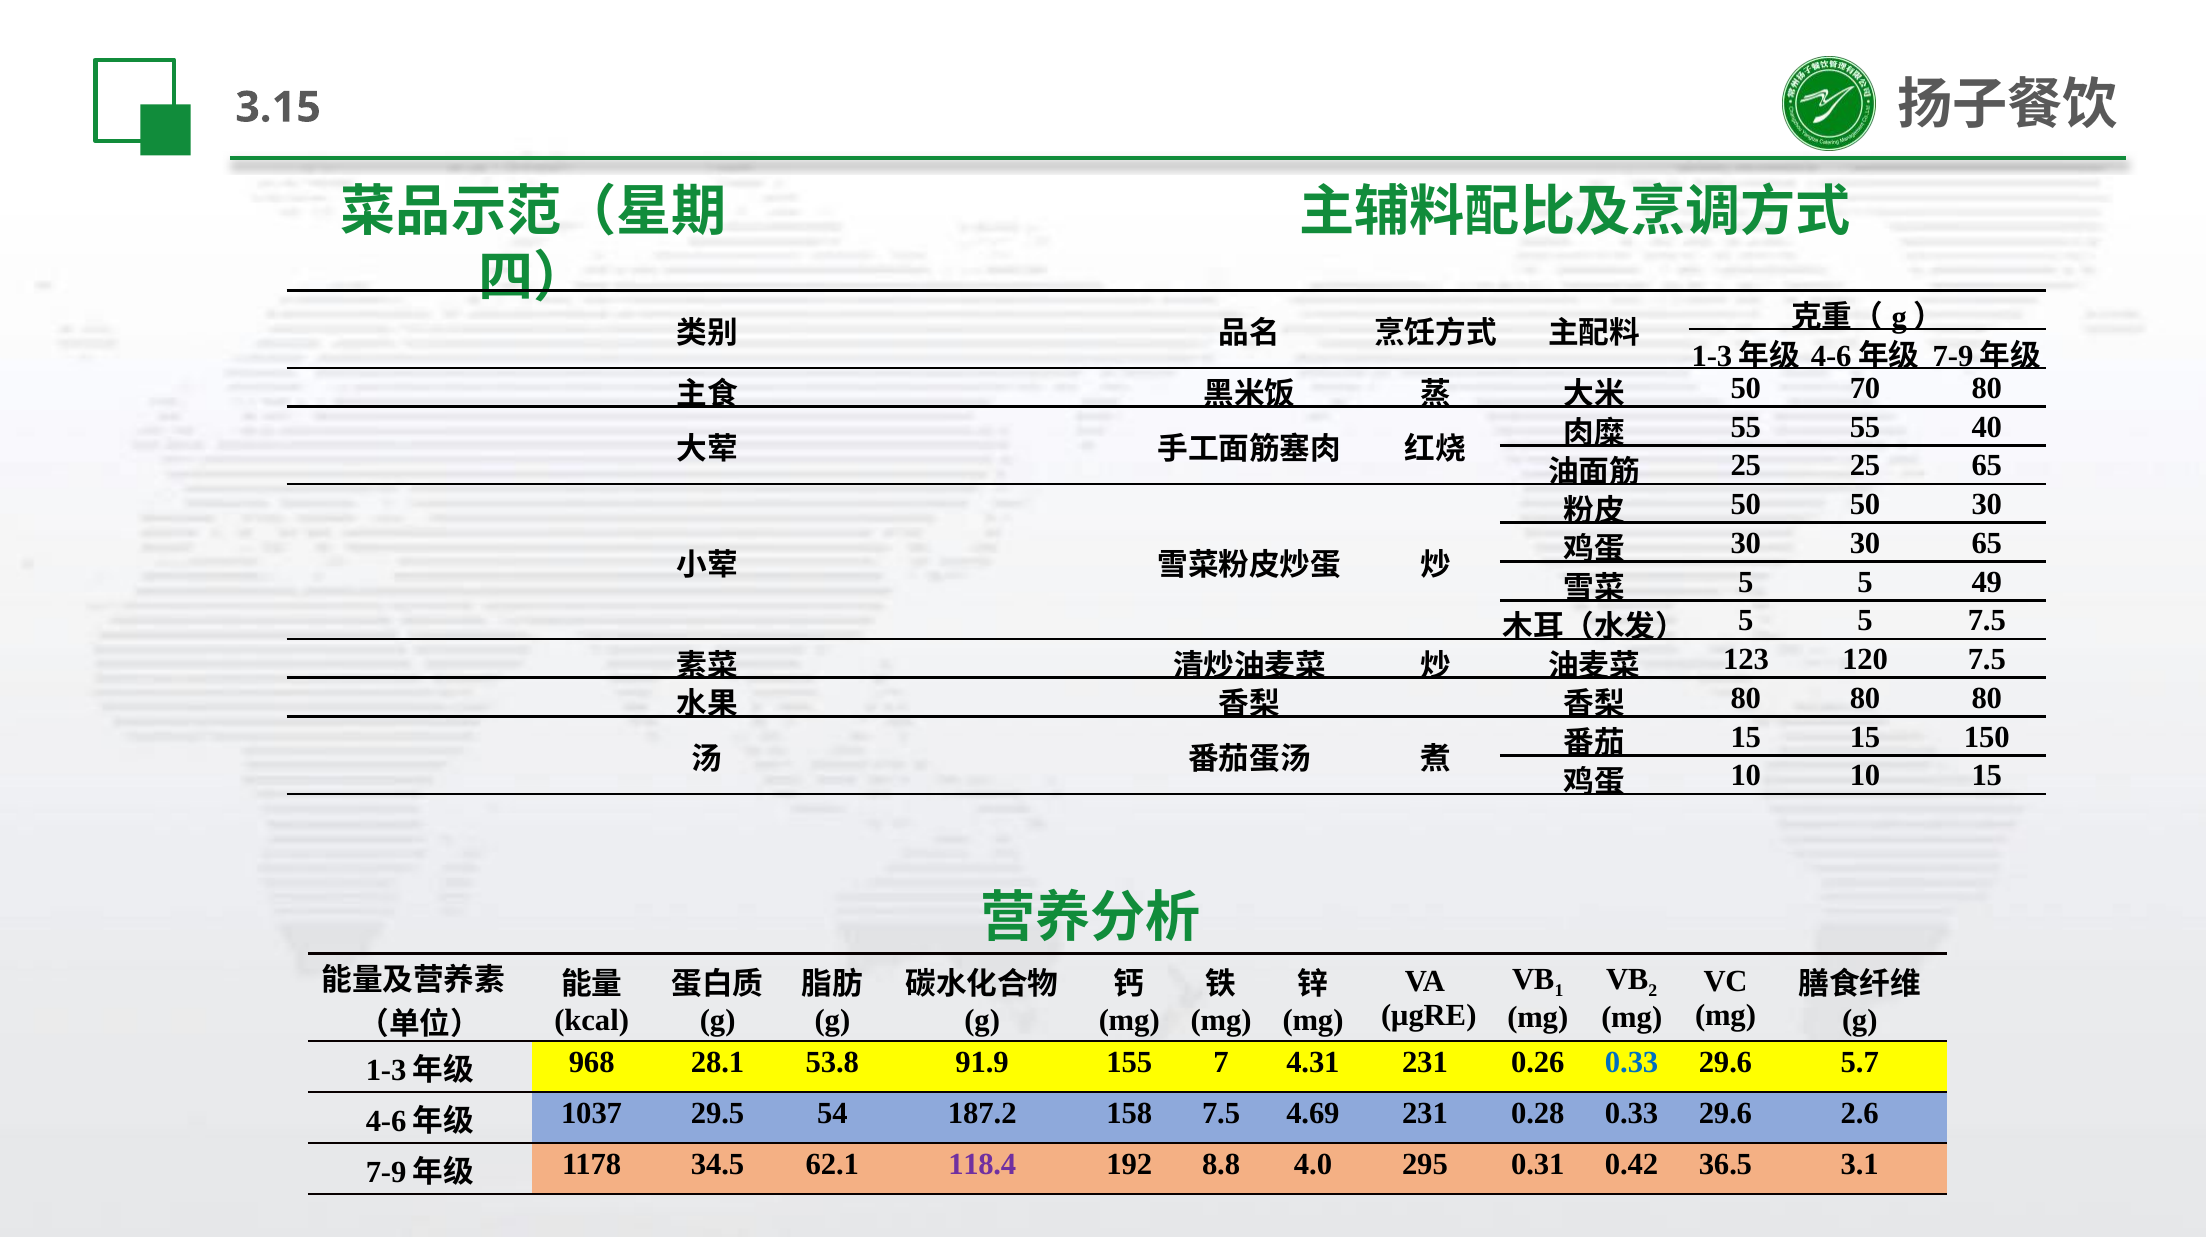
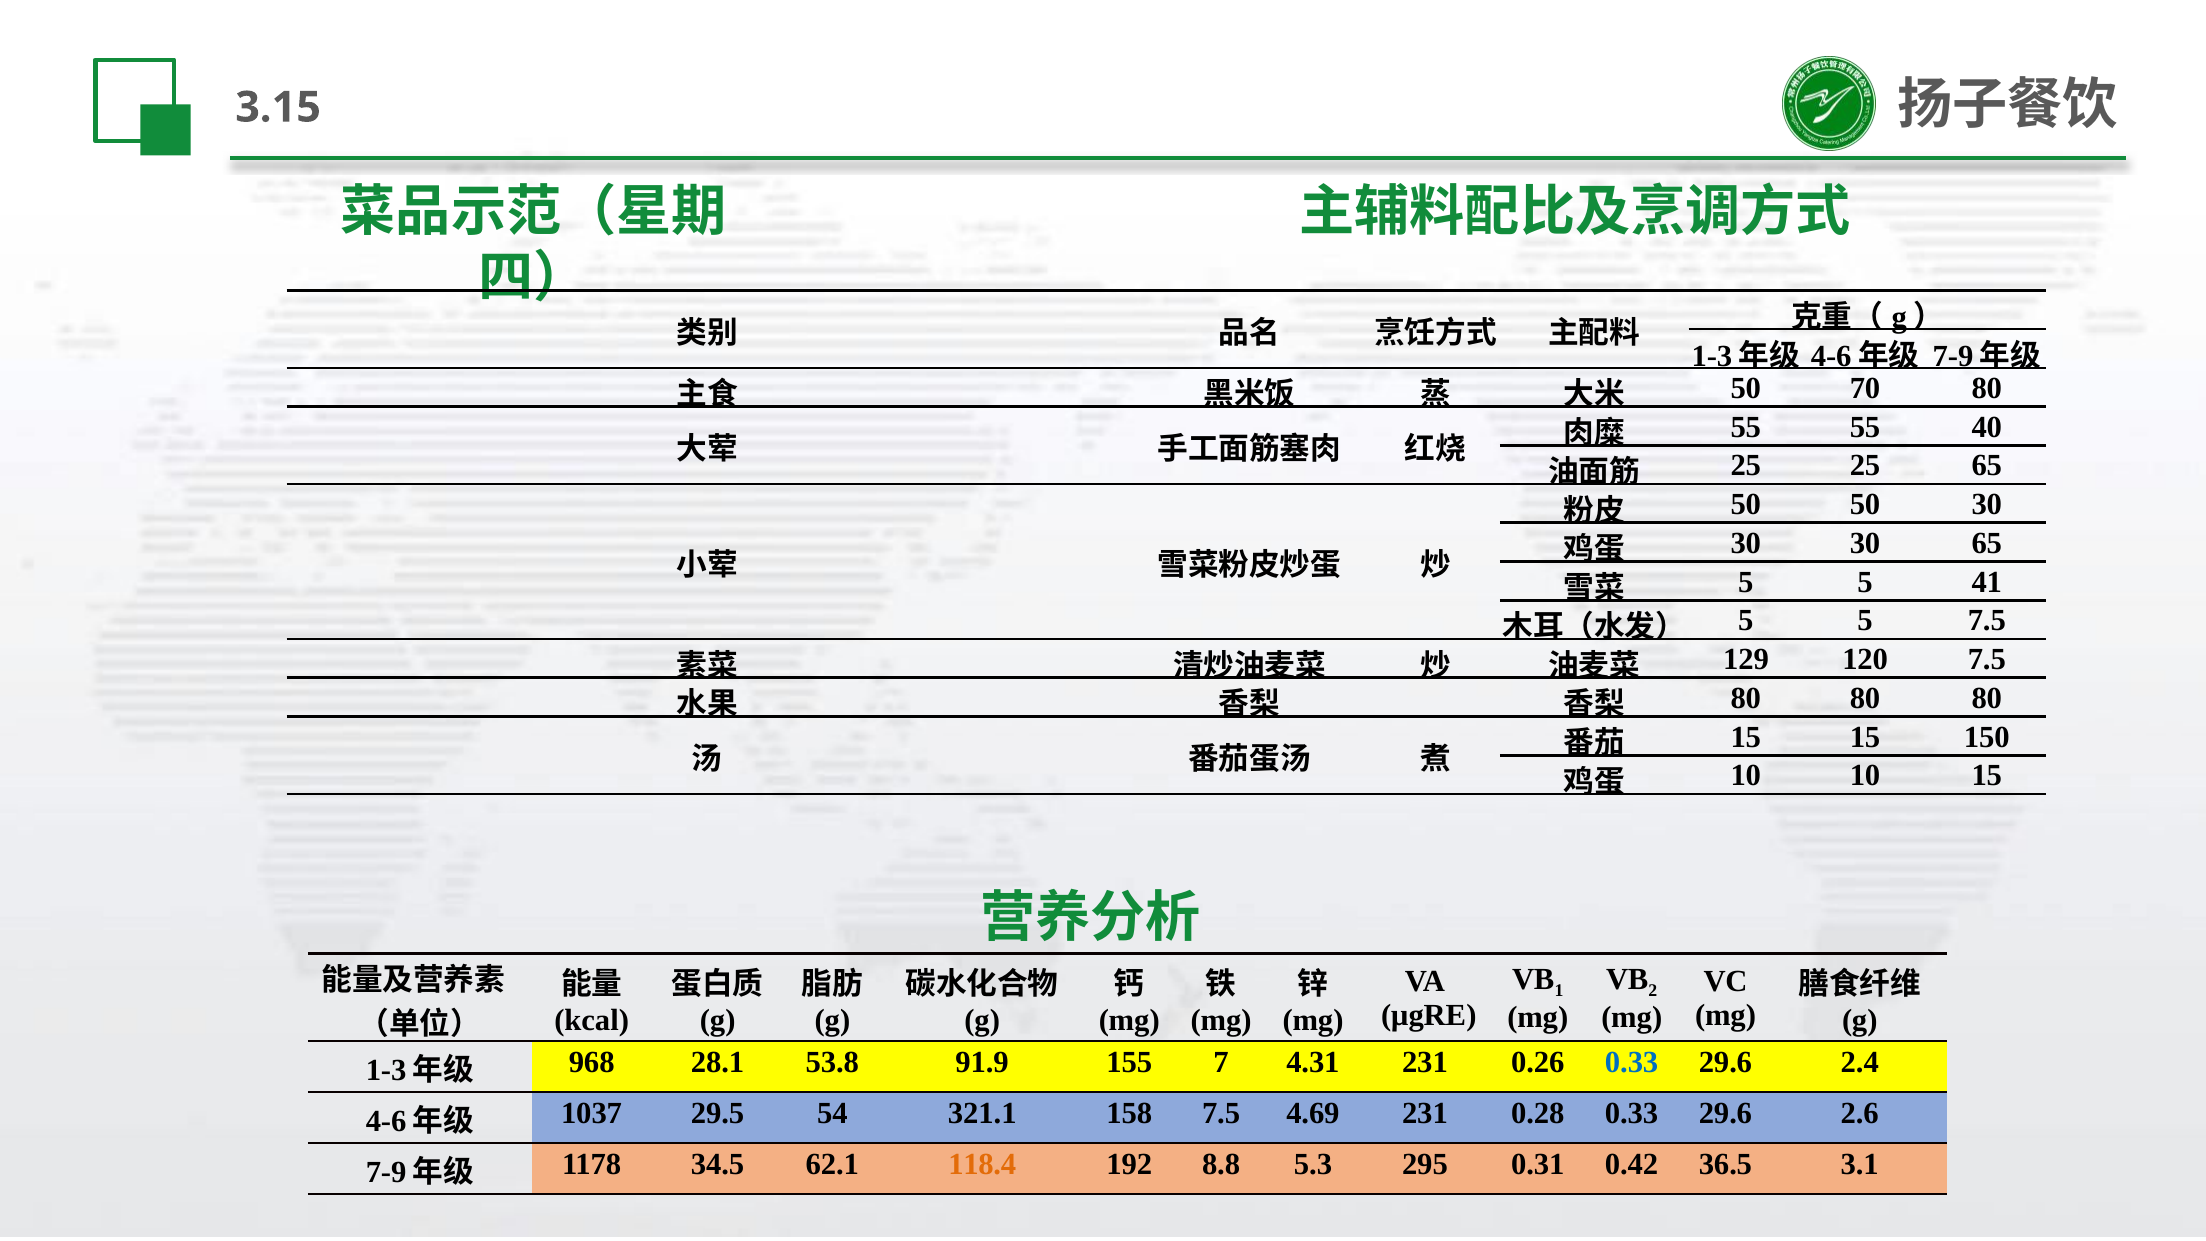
49: 49 -> 41
123: 123 -> 129
5.7: 5.7 -> 2.4
187.2: 187.2 -> 321.1
118.4 colour: purple -> orange
4.0: 4.0 -> 5.3
